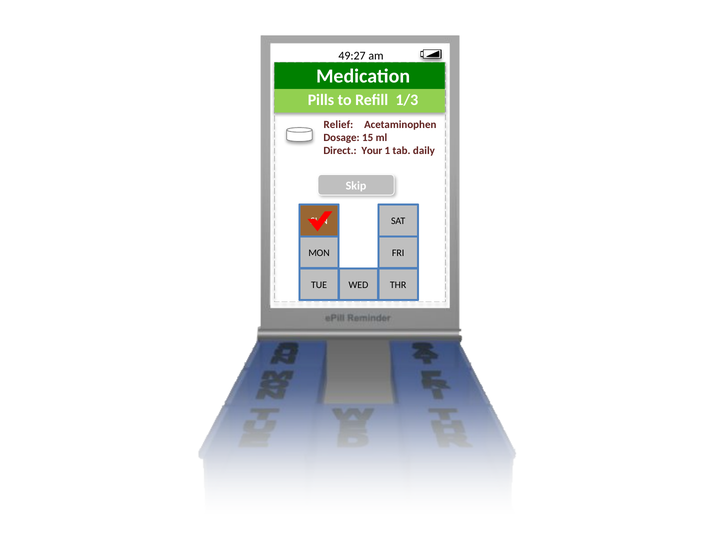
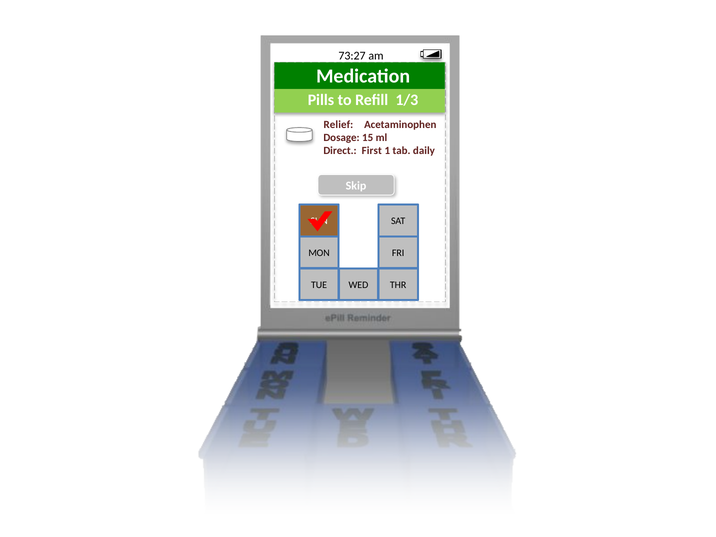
49:27: 49:27 -> 73:27
Your: Your -> First
